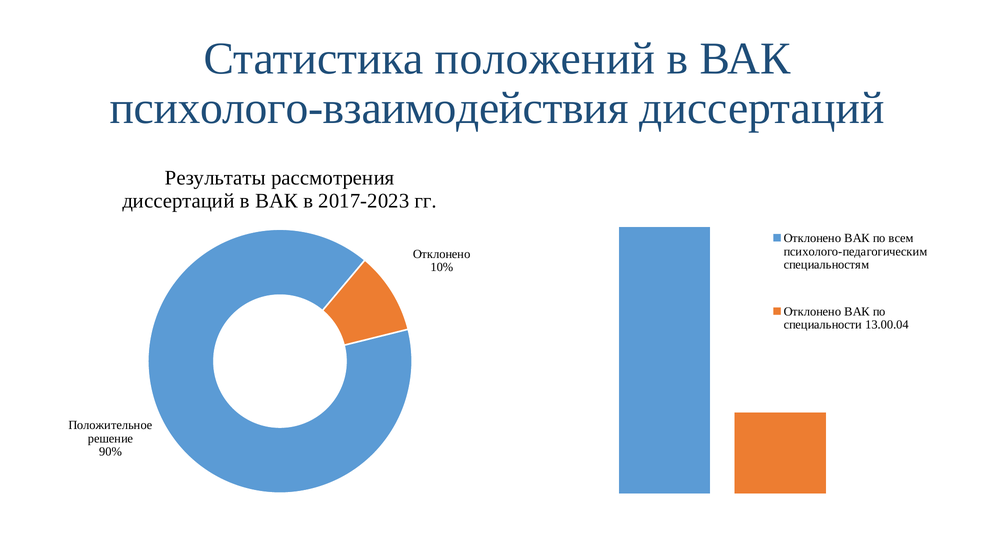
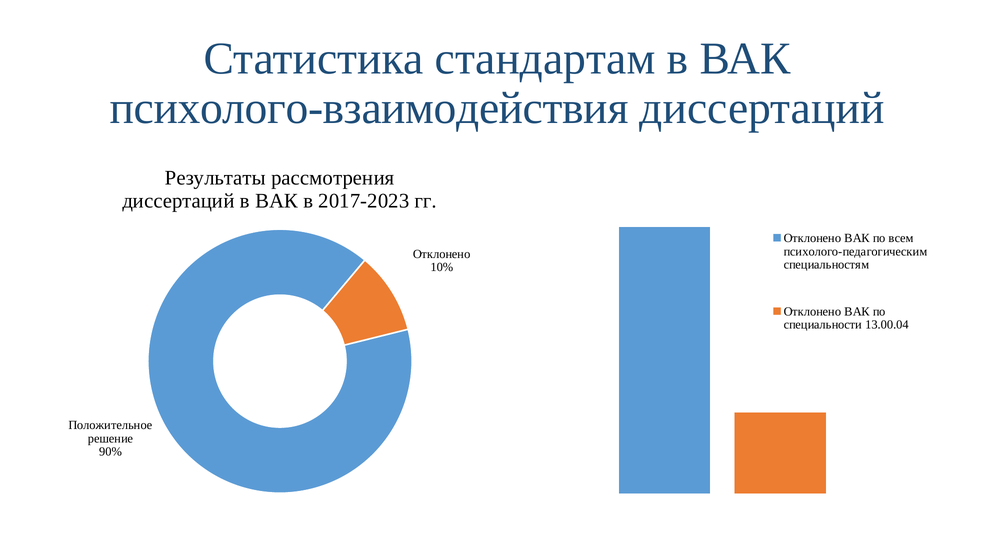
положений: положений -> стандартам
